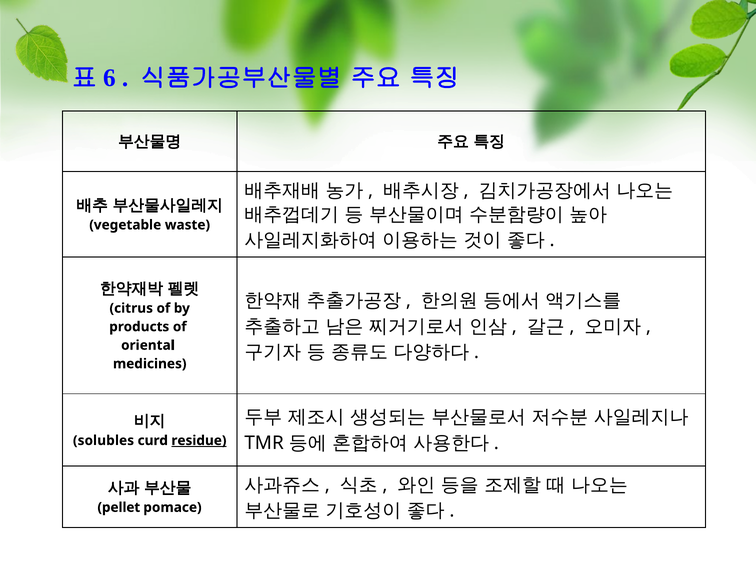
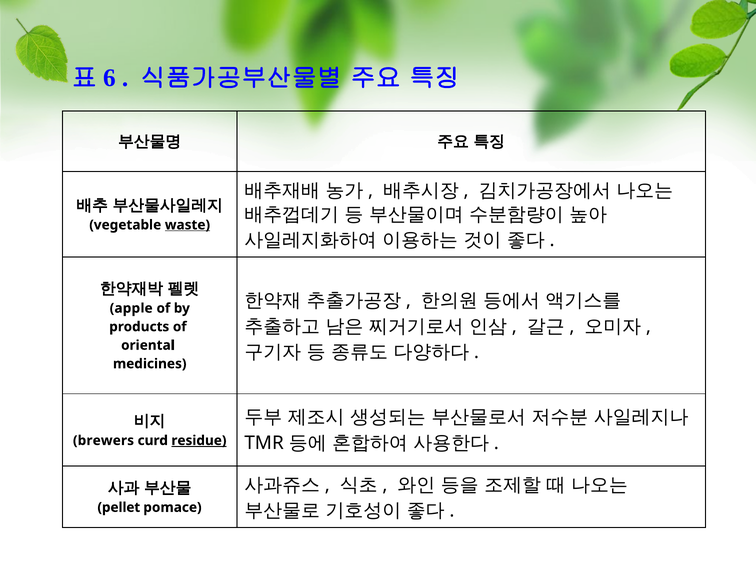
waste underline: none -> present
citrus: citrus -> apple
solubles: solubles -> brewers
